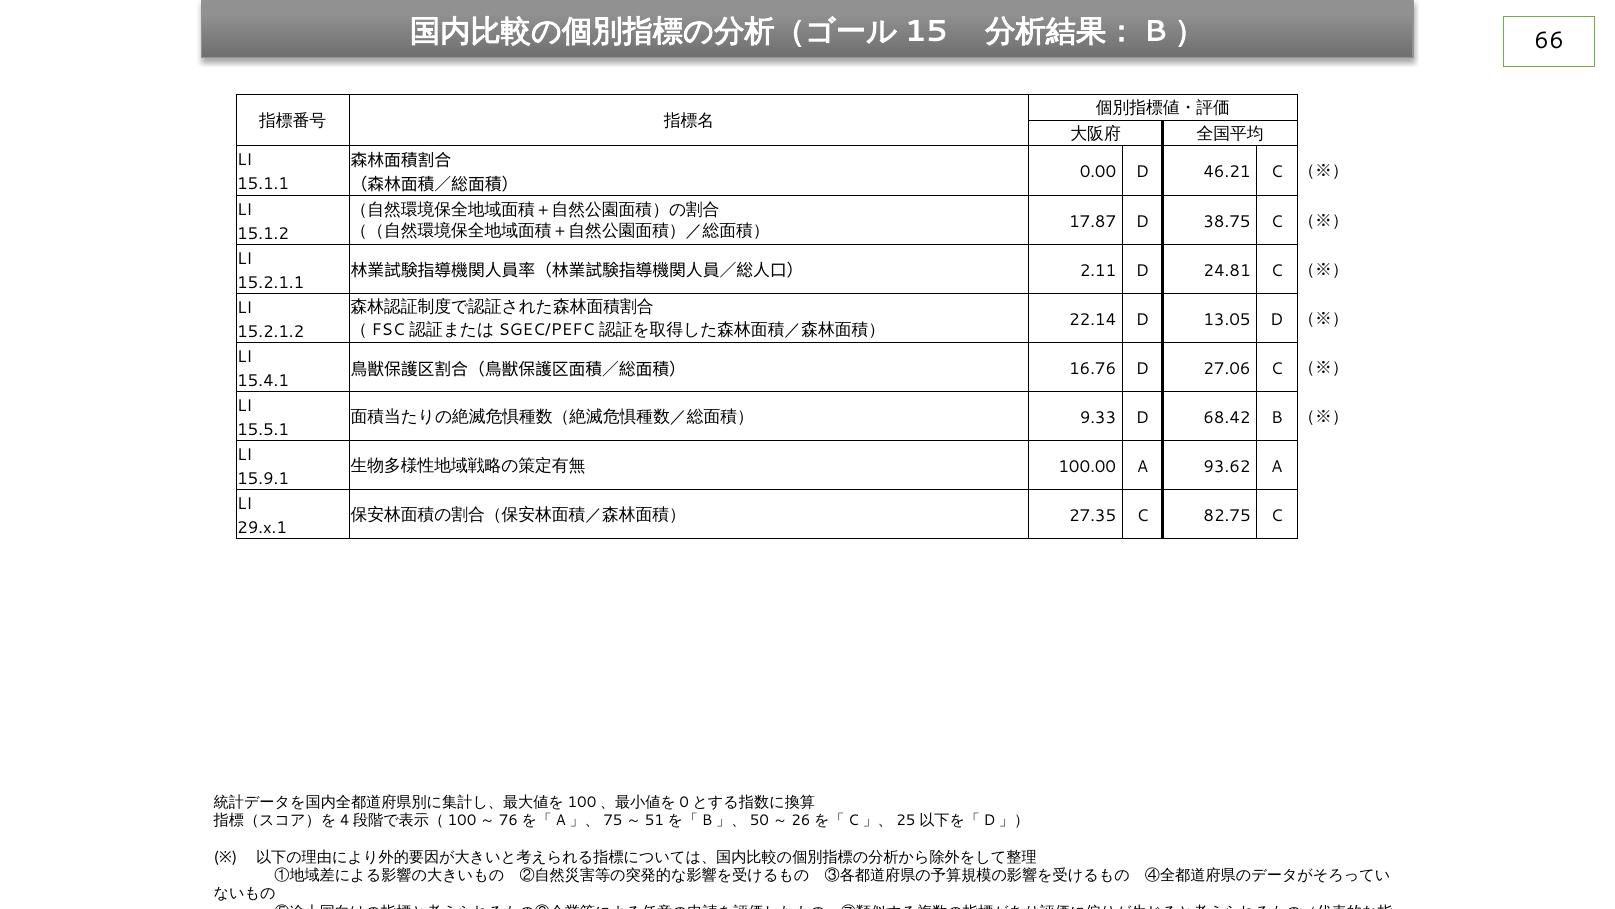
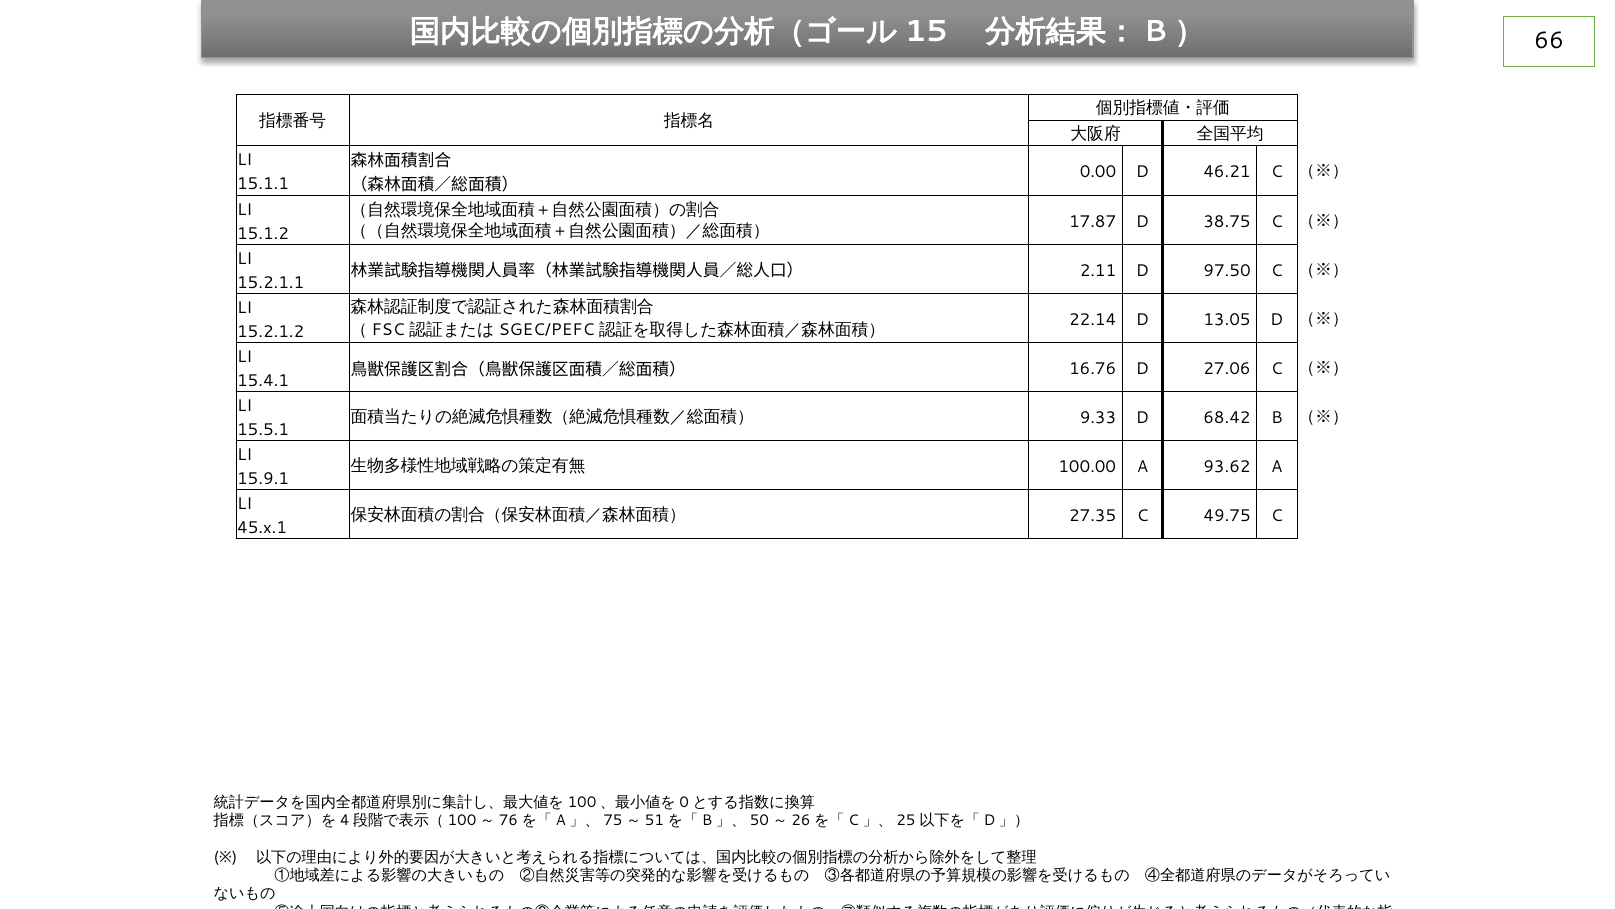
24.81: 24.81 -> 97.50
82.75: 82.75 -> 49.75
29.x.1: 29.x.1 -> 45.x.1
